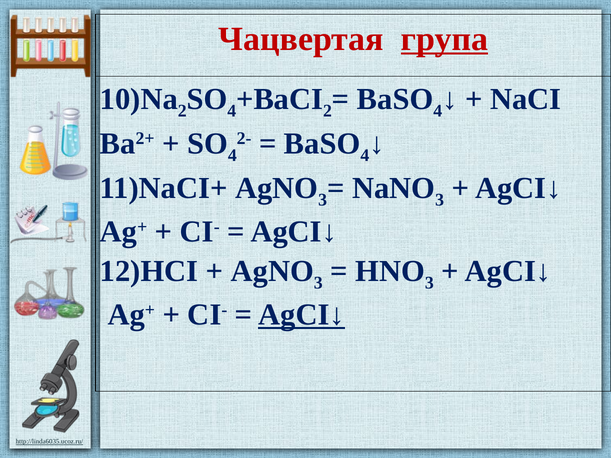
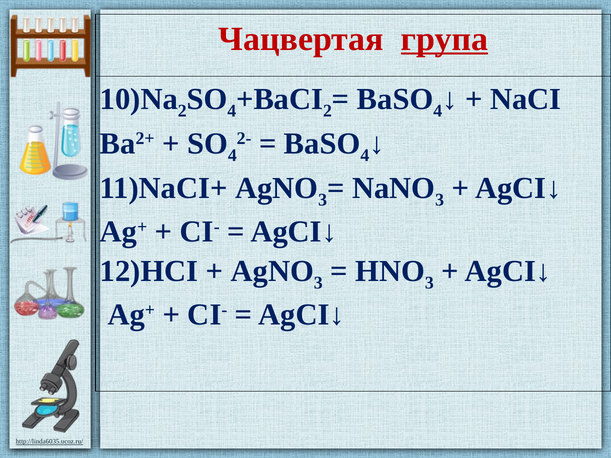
AgCI↓ at (302, 315) underline: present -> none
